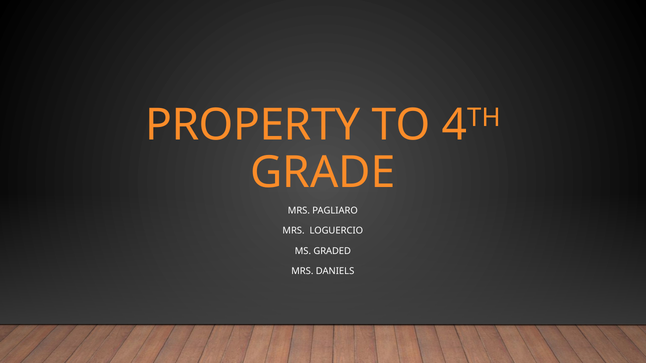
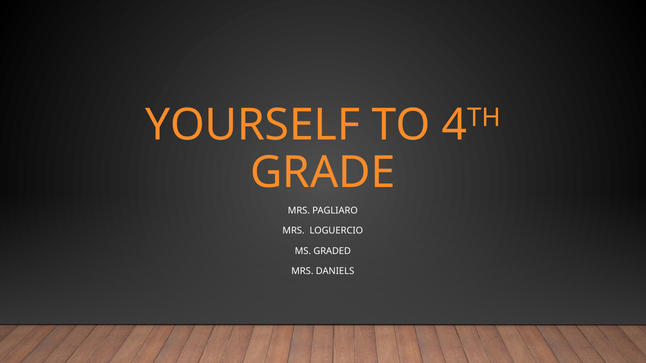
PROPERTY: PROPERTY -> YOURSELF
